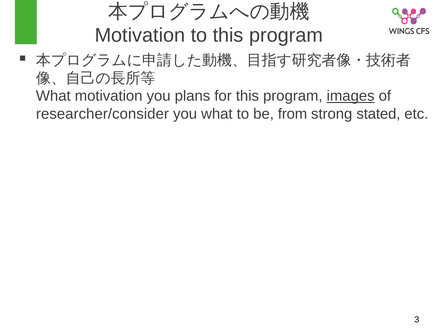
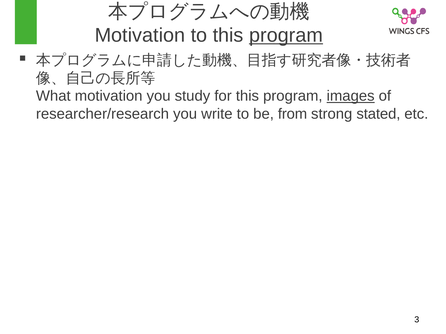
program at (286, 35) underline: none -> present
plans: plans -> study
researcher/consider: researcher/consider -> researcher/research
you what: what -> write
